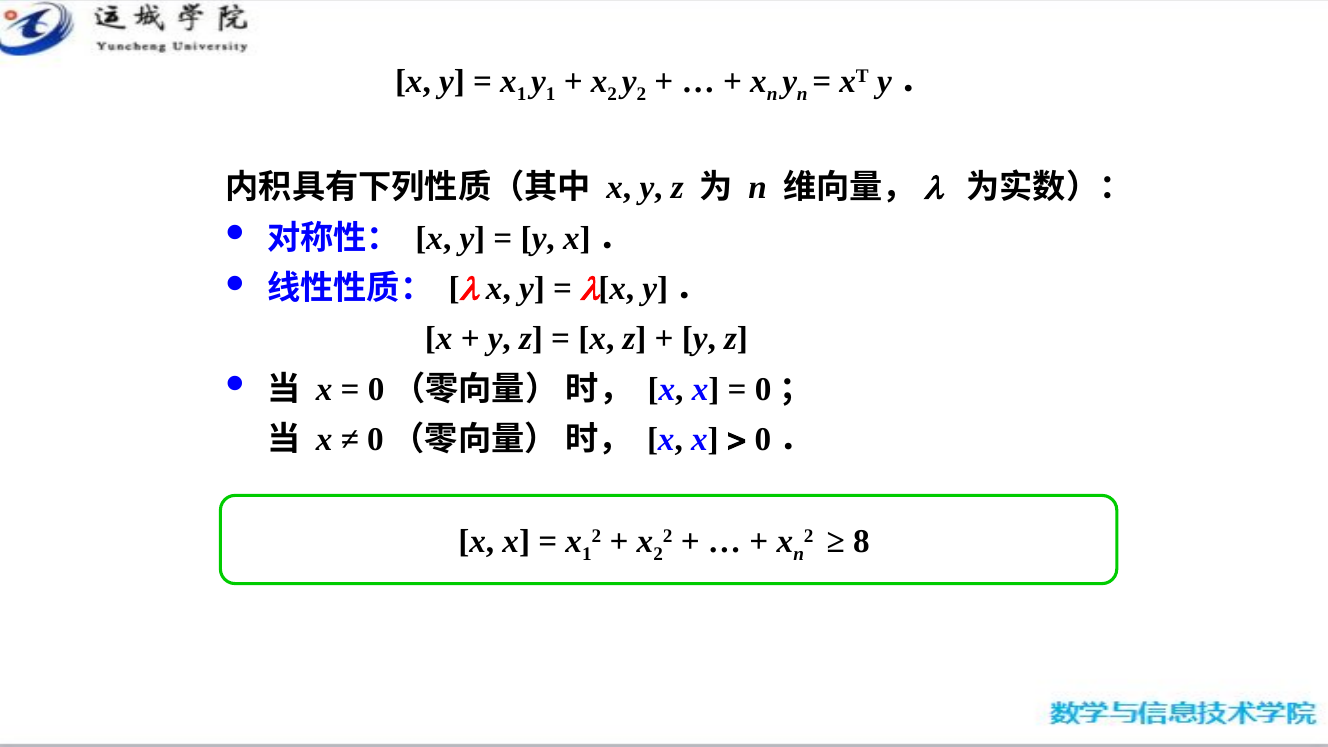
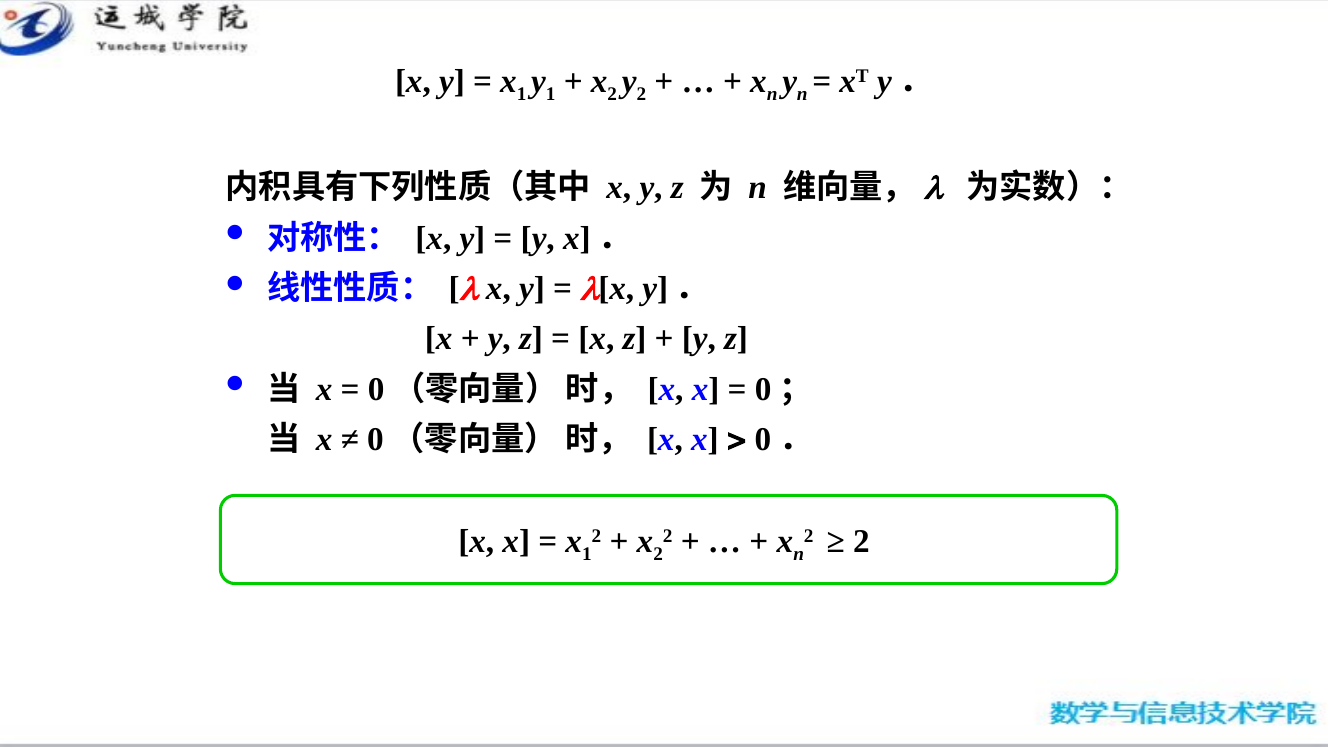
8 at (861, 541): 8 -> 2
